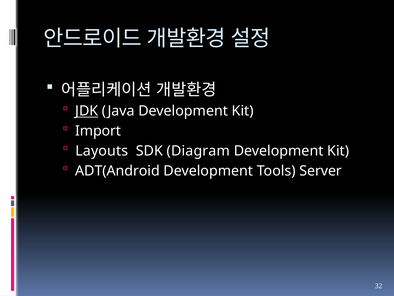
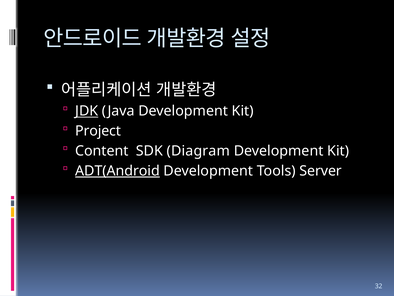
Import: Import -> Project
Layouts: Layouts -> Content
ADT(Android underline: none -> present
